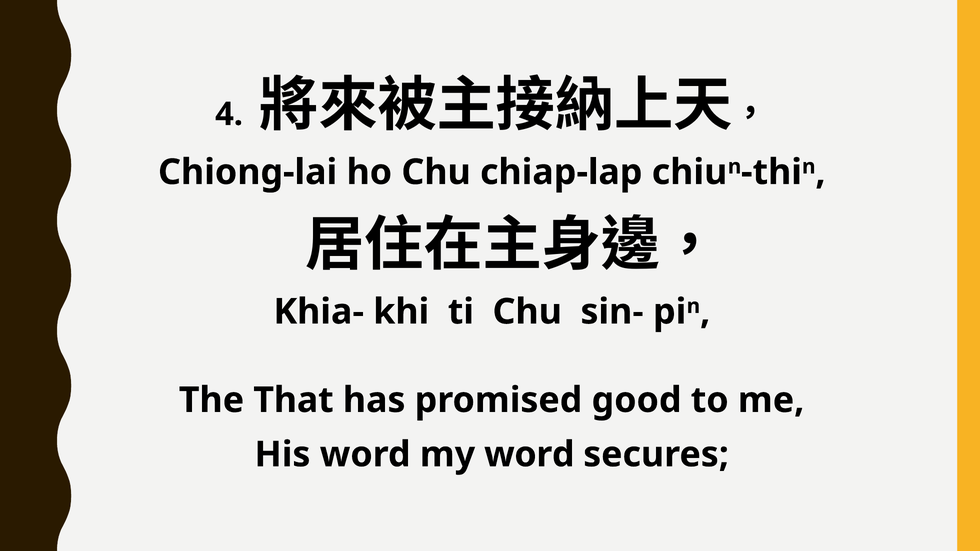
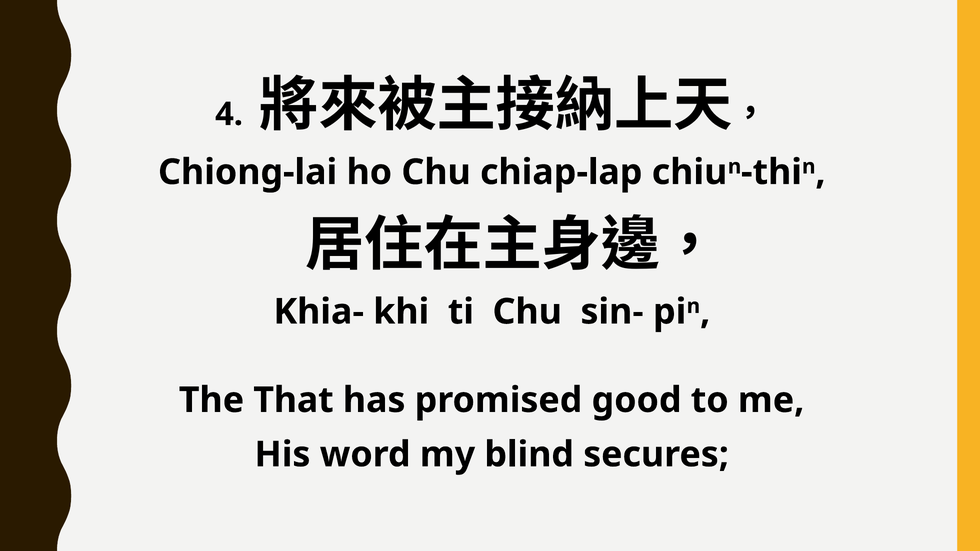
my word: word -> blind
